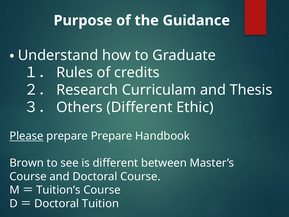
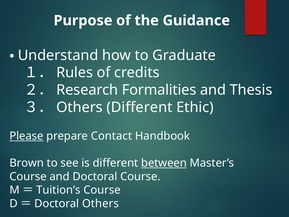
Curriculam: Curriculam -> Formalities
prepare Prepare: Prepare -> Contact
between underline: none -> present
Doctoral Tuition: Tuition -> Others
